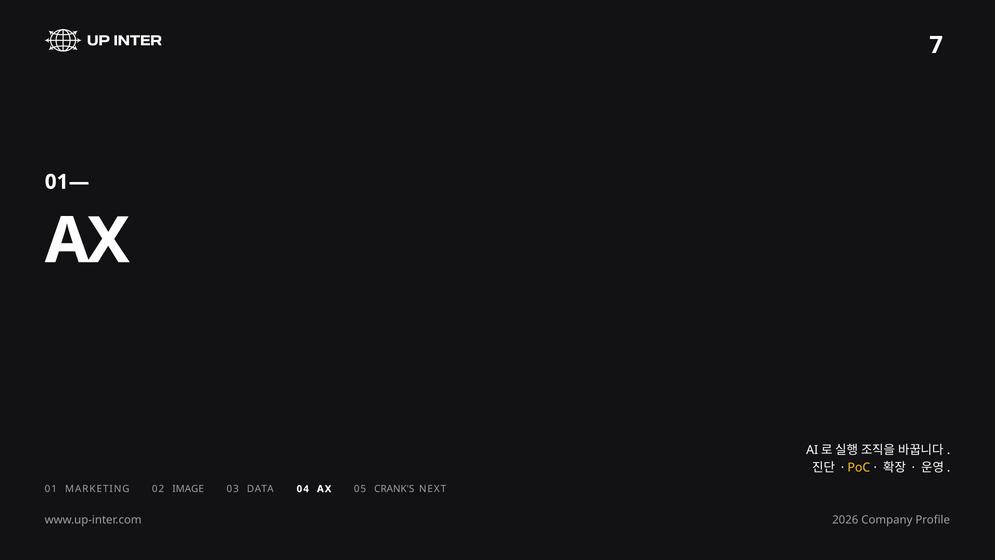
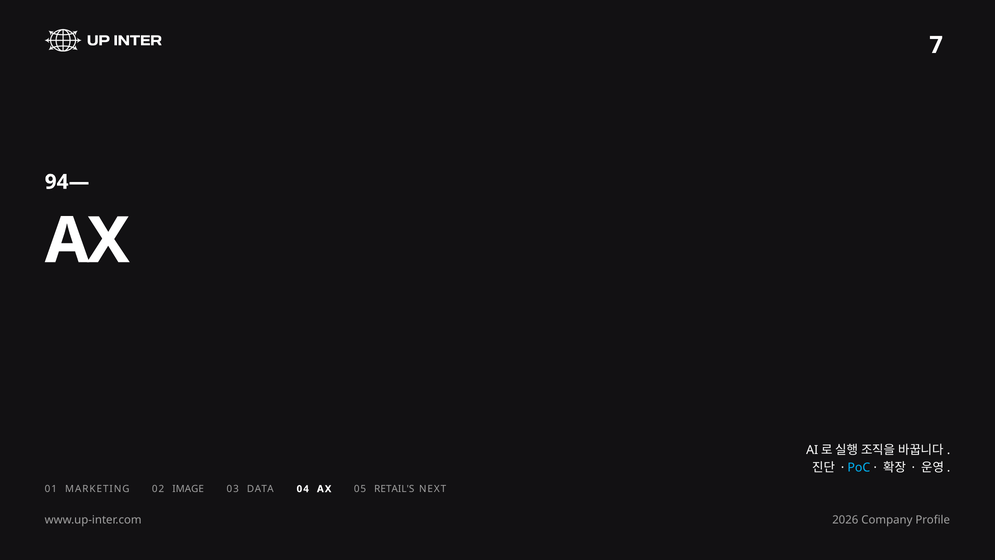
01—: 01— -> 94—
PoC colour: yellow -> light blue
CRANK'S: CRANK'S -> RETAIL'S
